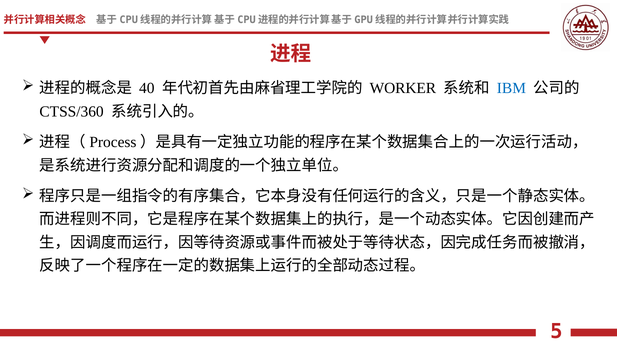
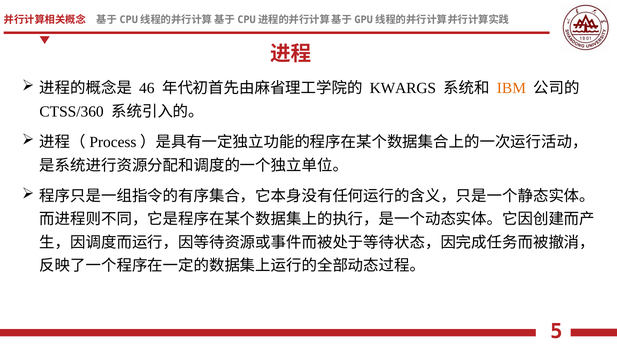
40: 40 -> 46
WORKER: WORKER -> KWARGS
IBM colour: blue -> orange
